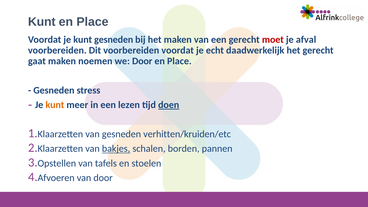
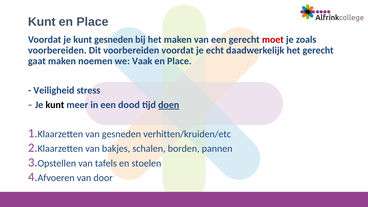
afval: afval -> zoals
we Door: Door -> Vaak
Gesneden at (54, 90): Gesneden -> Veiligheid
kunt at (55, 105) colour: orange -> black
lezen: lezen -> dood
bakjes underline: present -> none
